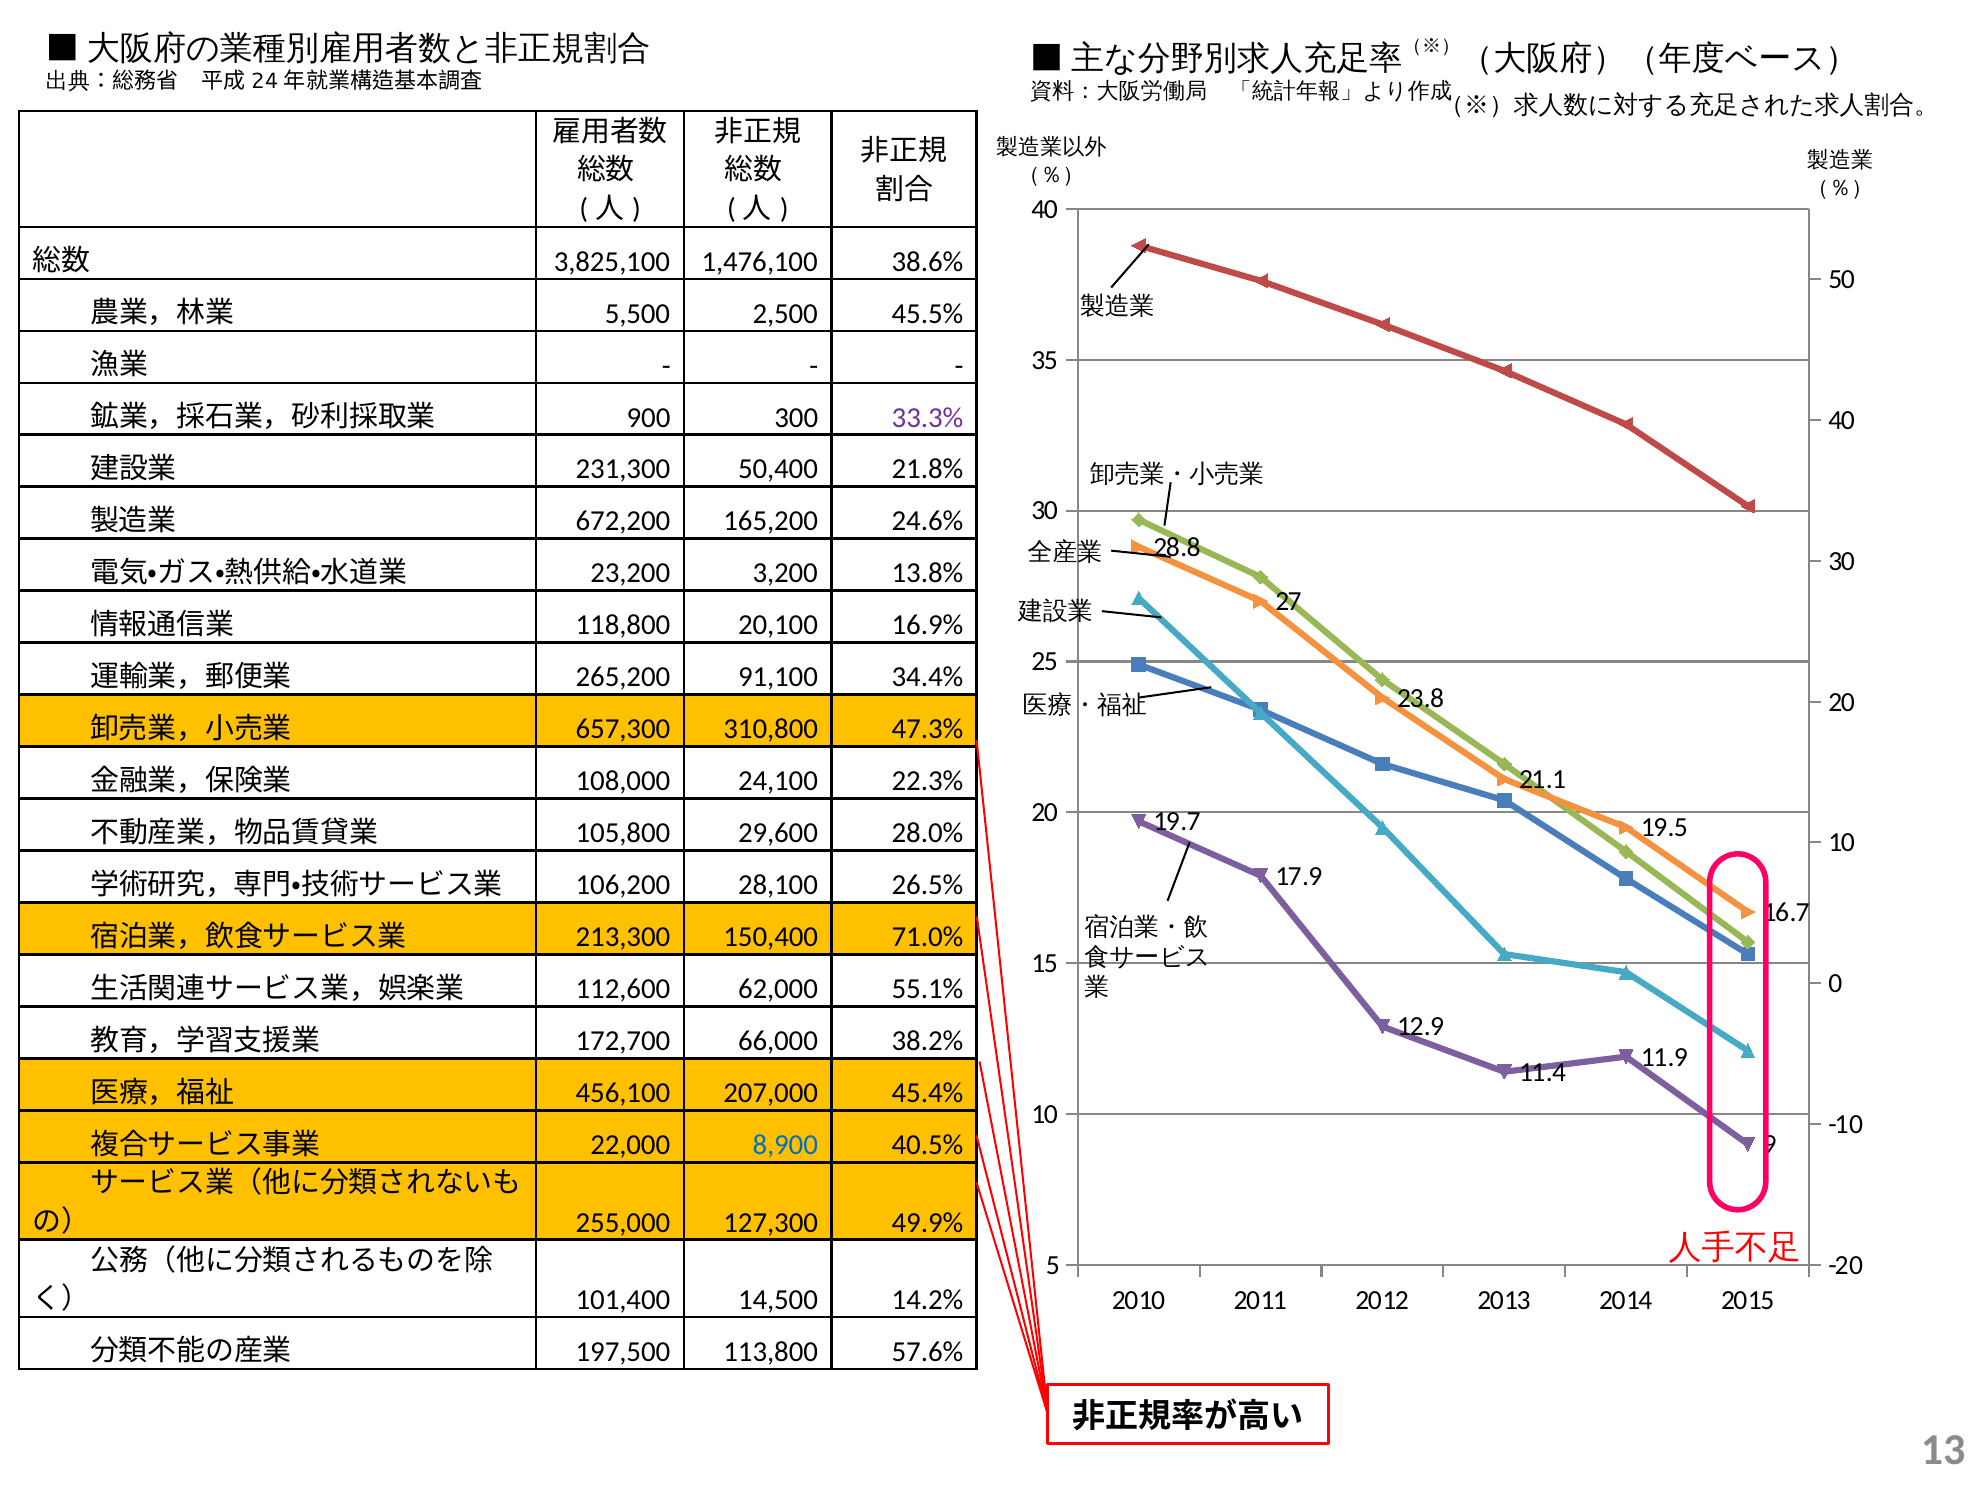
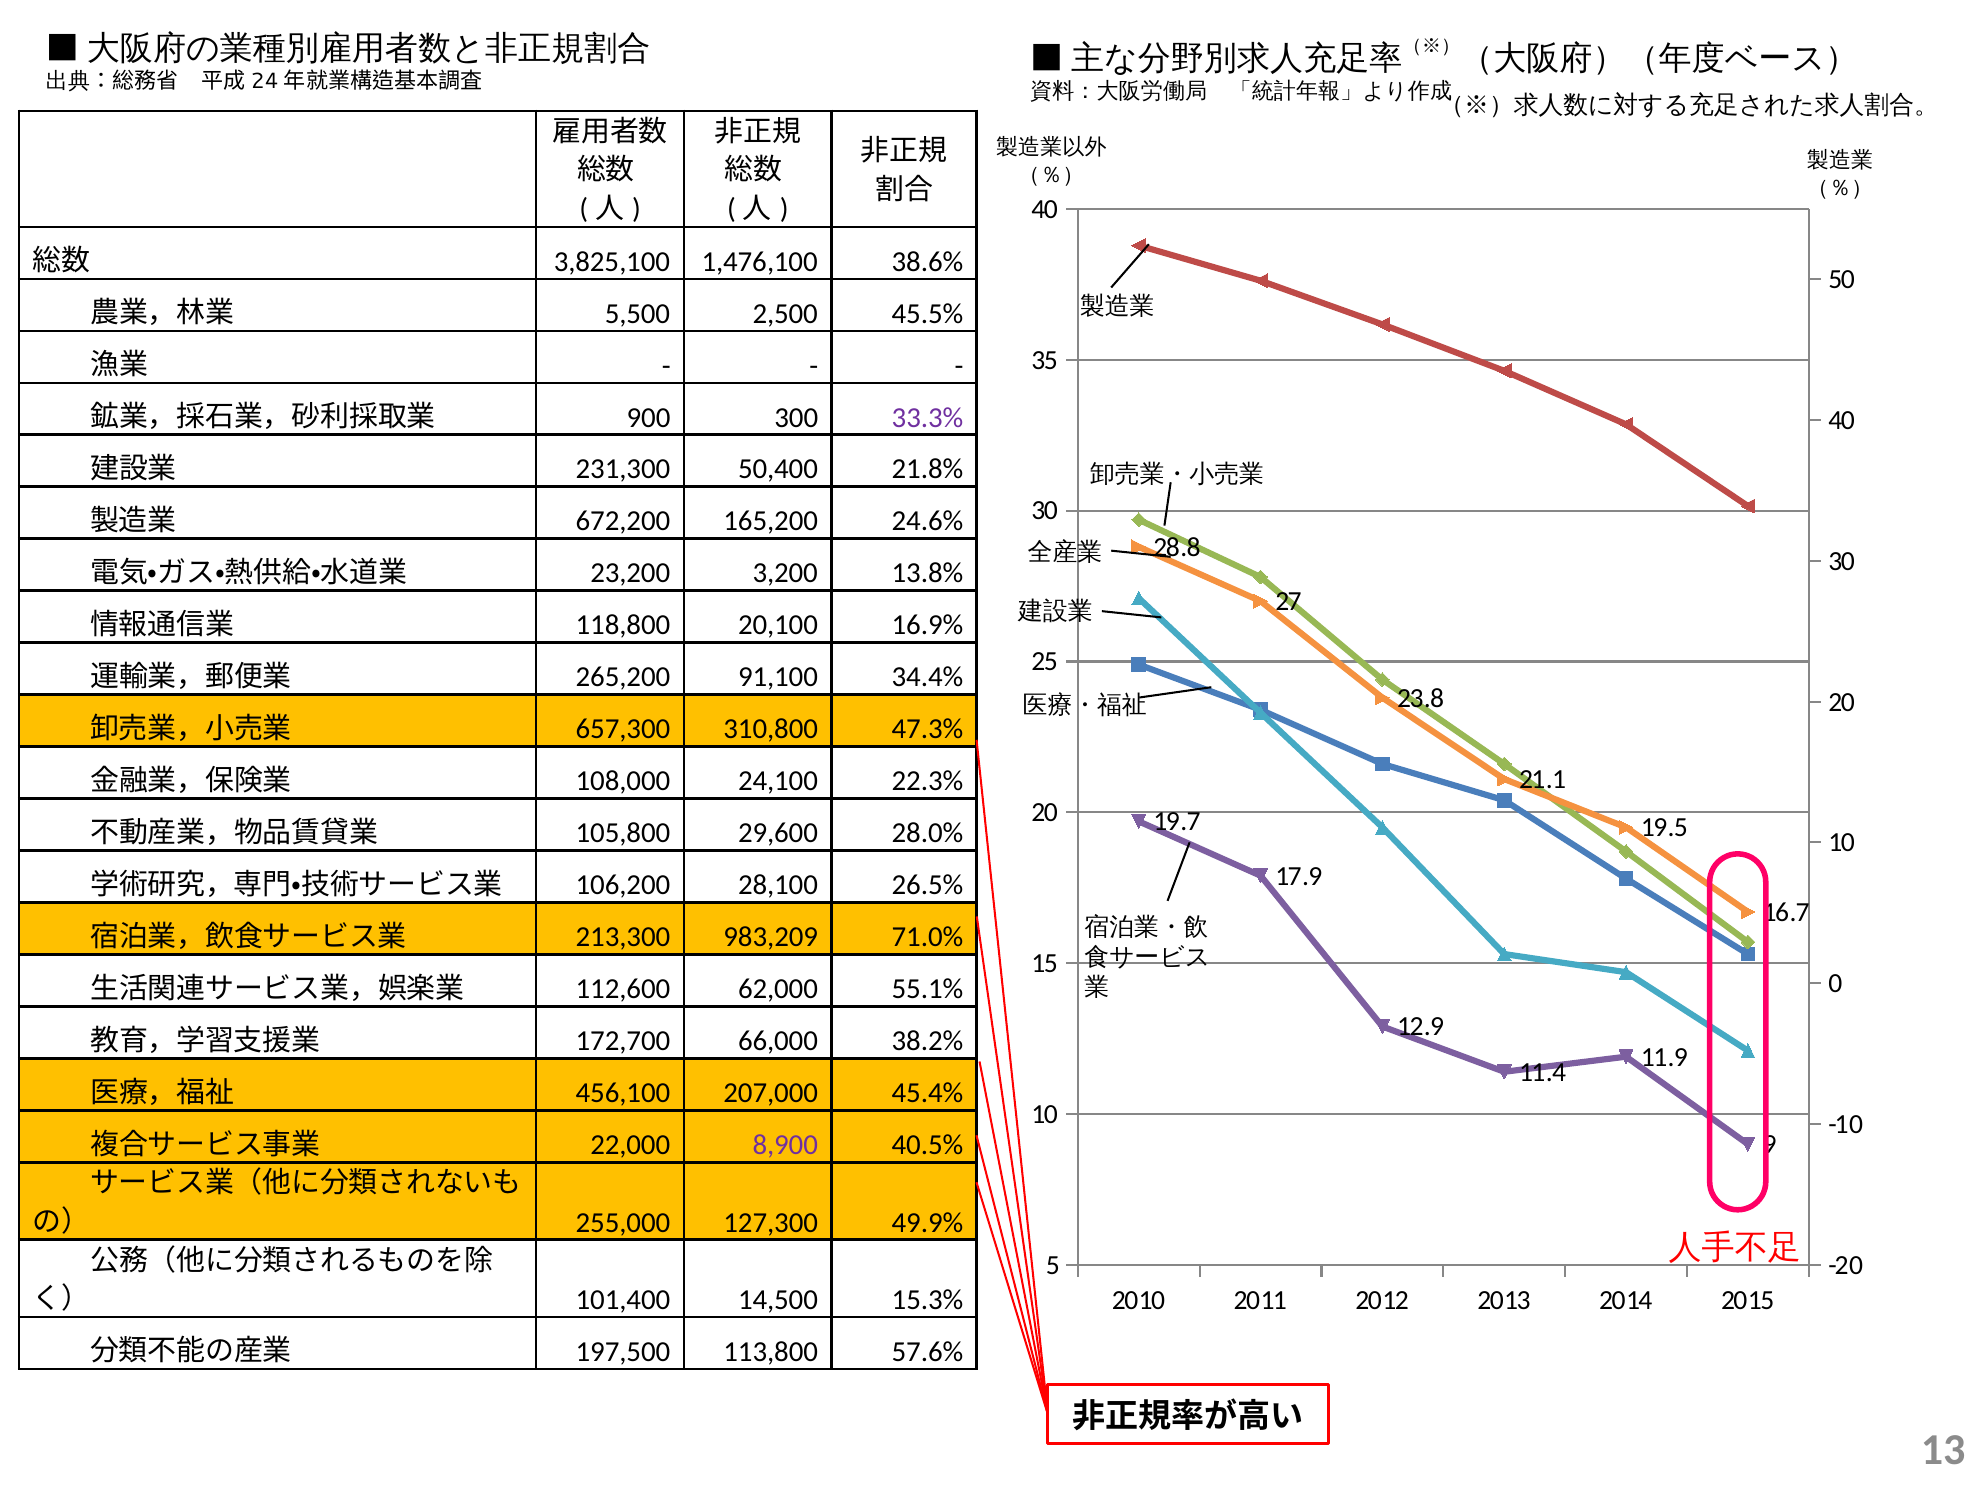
150,400: 150,400 -> 983,209
8,900 colour: blue -> purple
14.2%: 14.2% -> 15.3%
